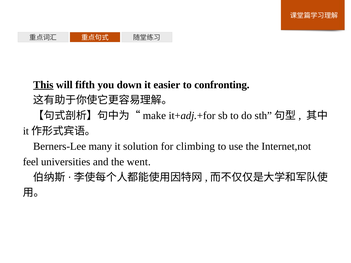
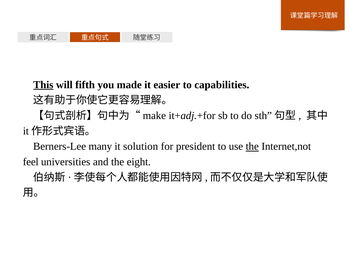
down: down -> made
confronting: confronting -> capabilities
climbing: climbing -> president
the at (252, 147) underline: none -> present
went: went -> eight
